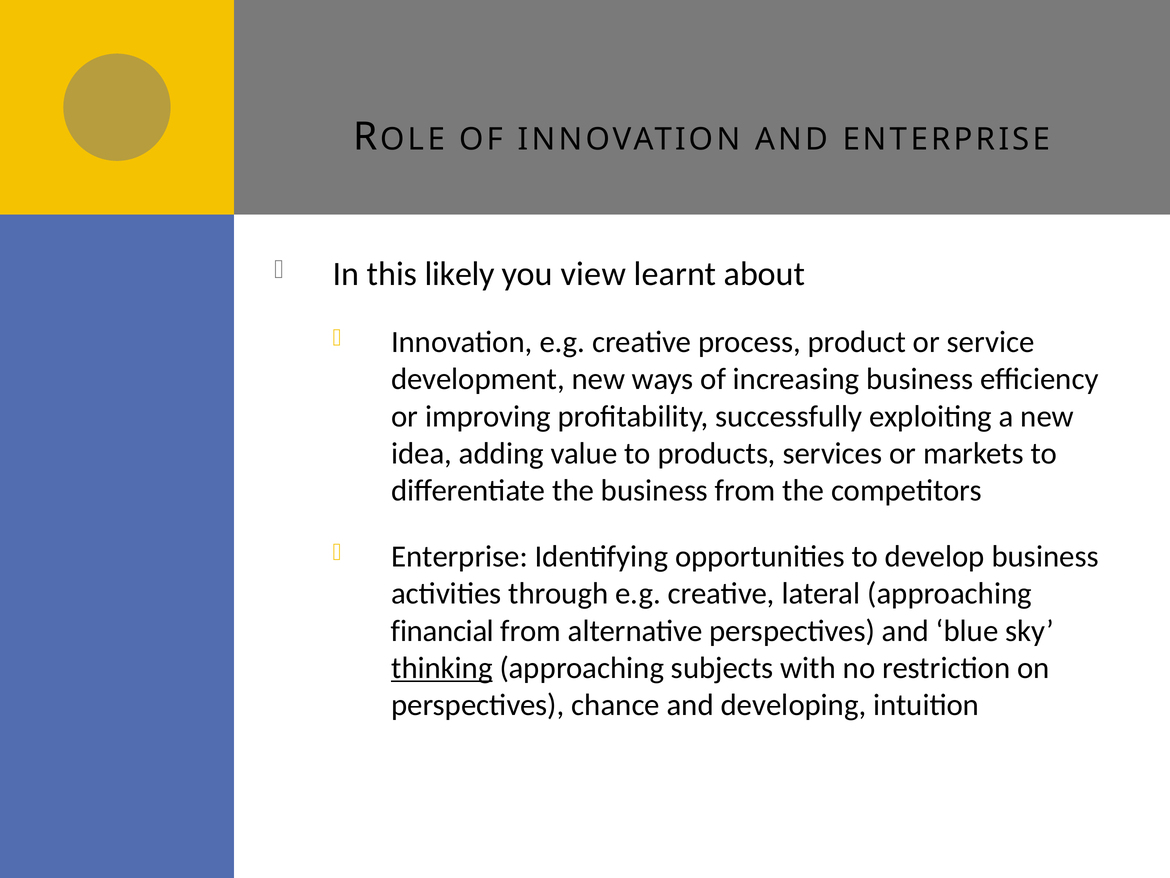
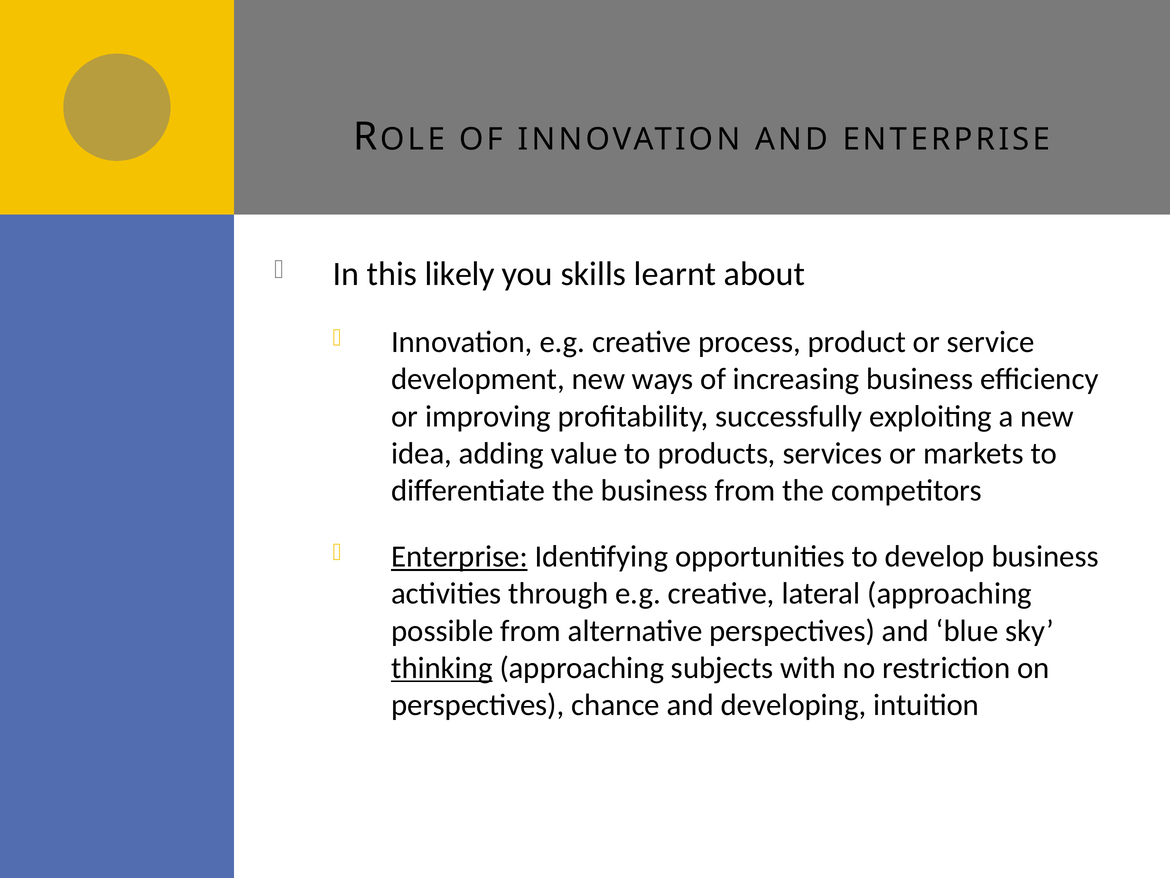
view: view -> skills
Enterprise at (459, 556) underline: none -> present
financial: financial -> possible
